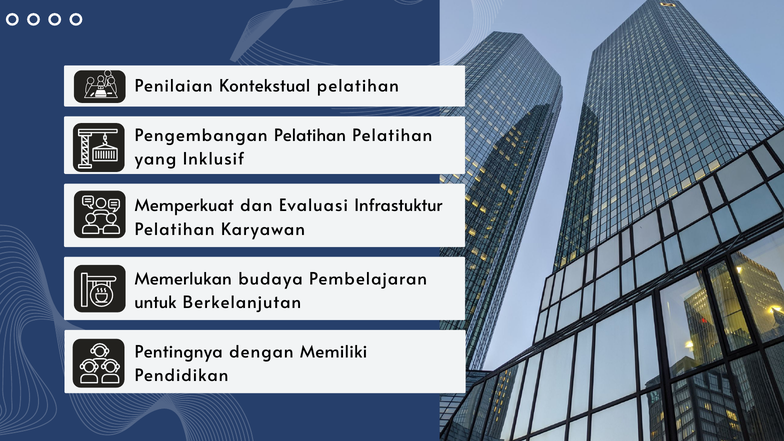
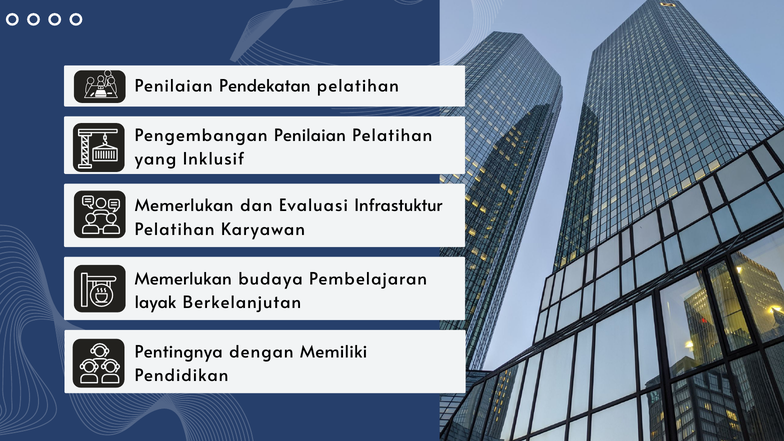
Kontekstual: Kontekstual -> Pendekatan
Pengembangan Pelatihan: Pelatihan -> Penilaian
Memperkuat at (184, 206): Memperkuat -> Memerlukan
untuk: untuk -> layak
